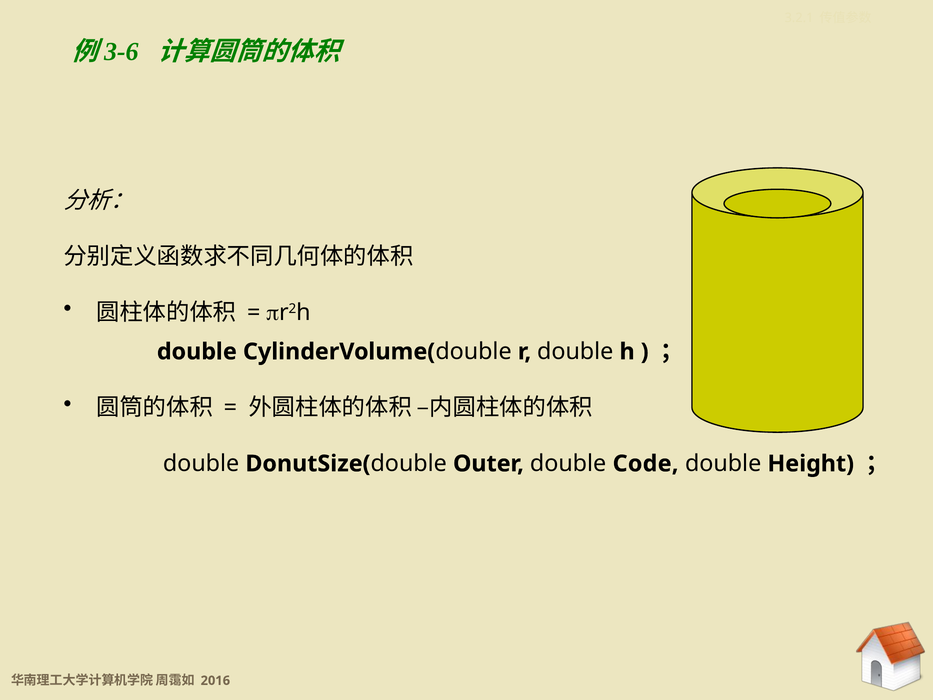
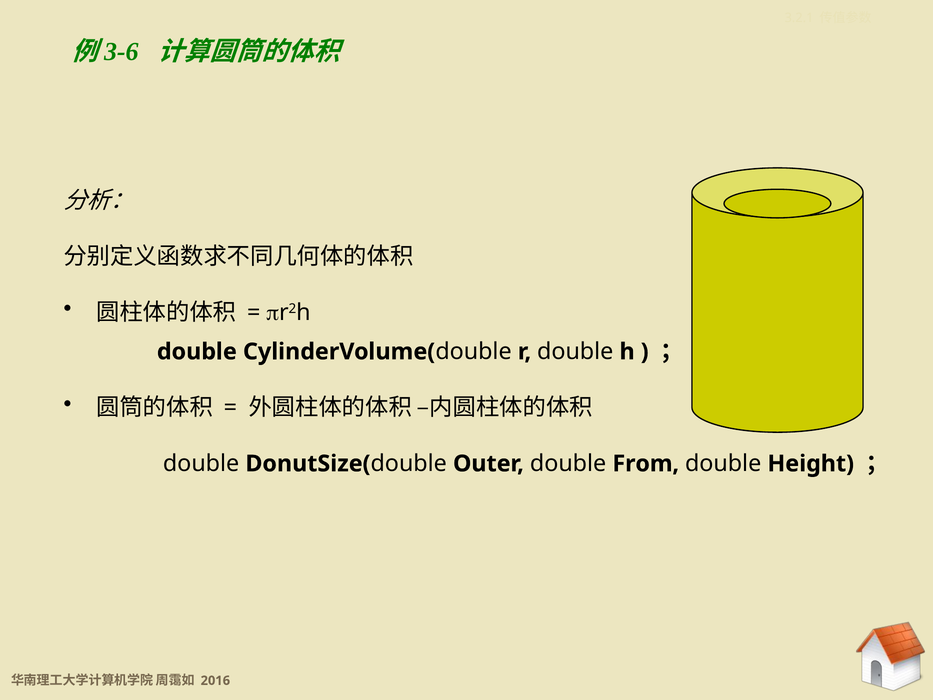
Code: Code -> From
